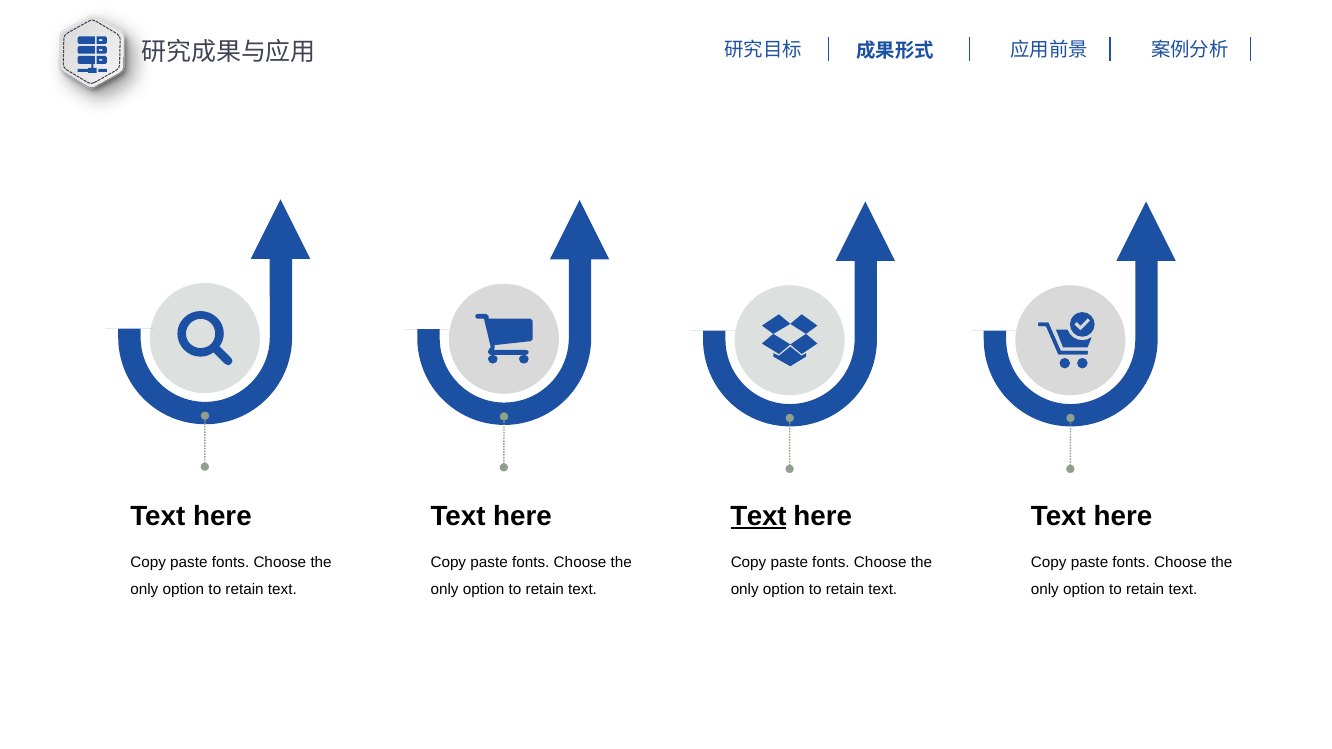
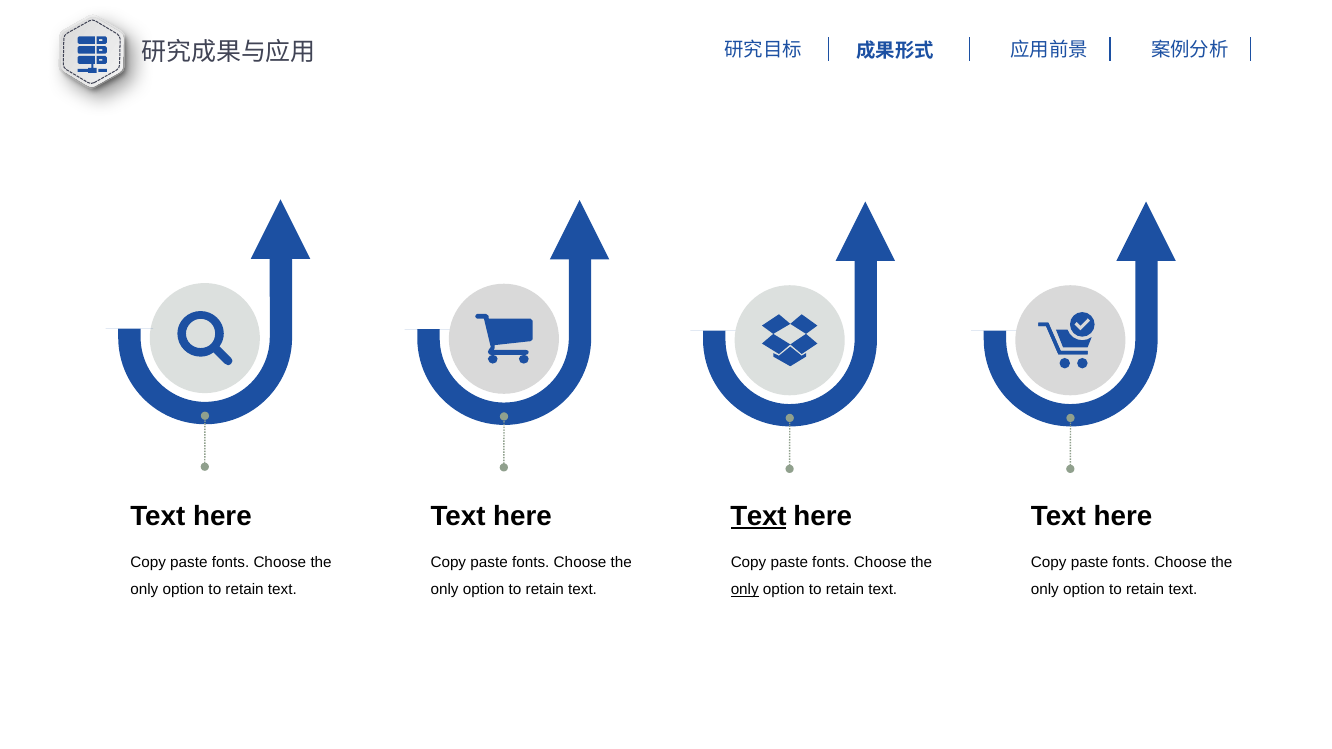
only at (745, 590) underline: none -> present
